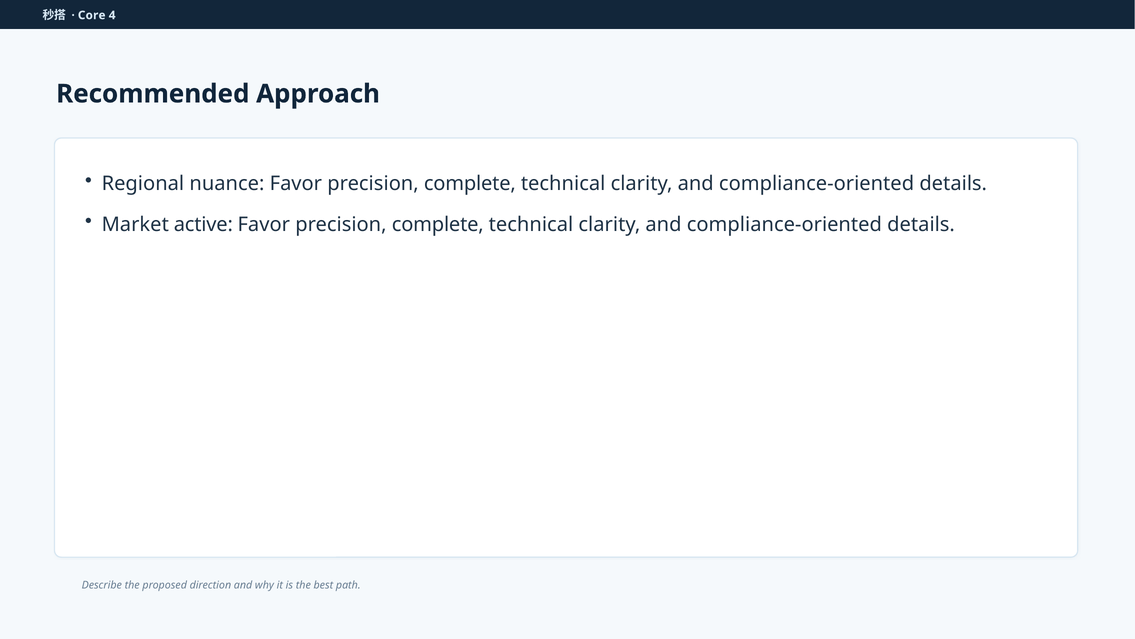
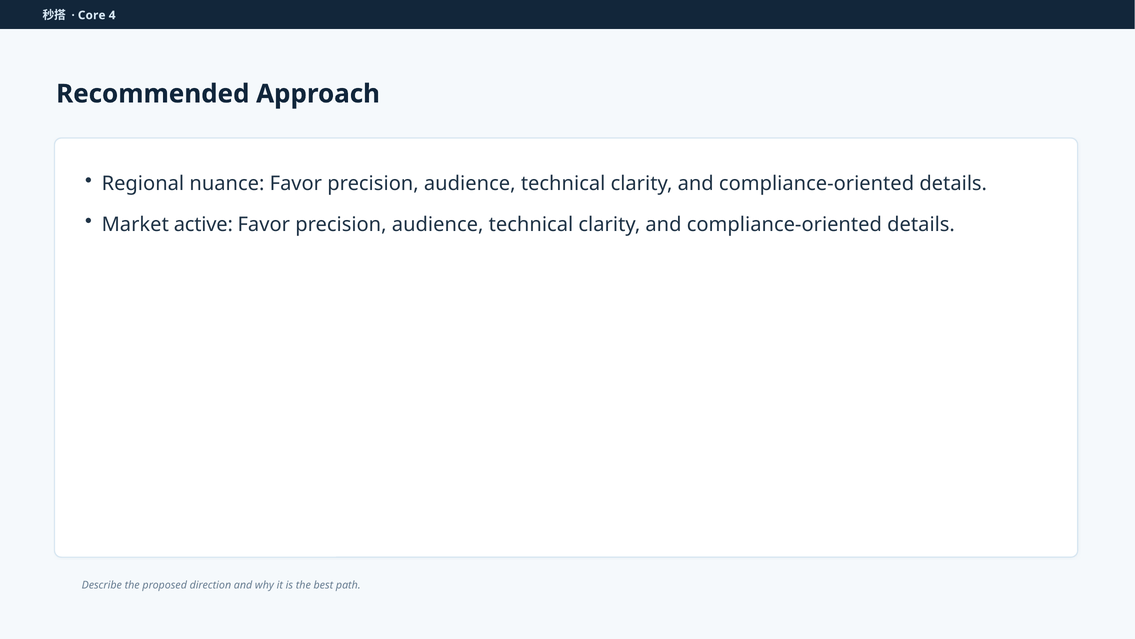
nuance Favor precision complete: complete -> audience
complete at (438, 224): complete -> audience
